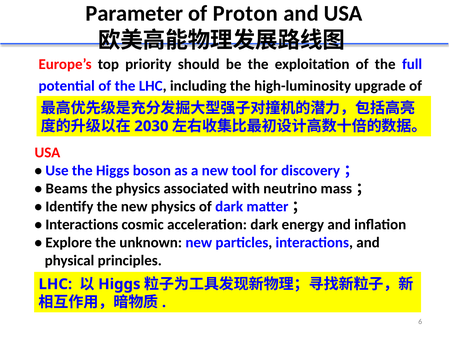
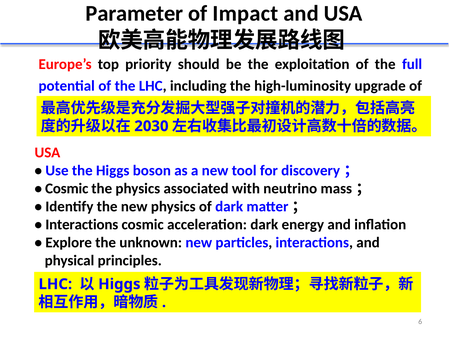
Proton: Proton -> Impact
Beams at (67, 188): Beams -> Cosmic
